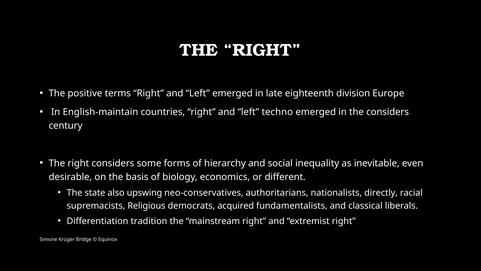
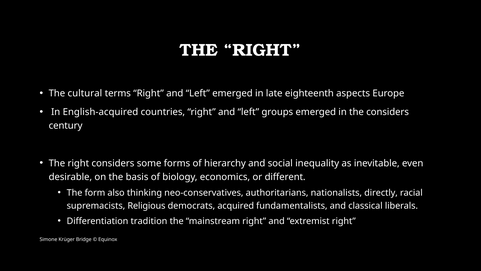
positive: positive -> cultural
division: division -> aspects
English-maintain: English-maintain -> English-acquired
techno: techno -> groups
state: state -> form
upswing: upswing -> thinking
